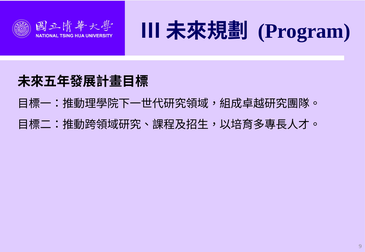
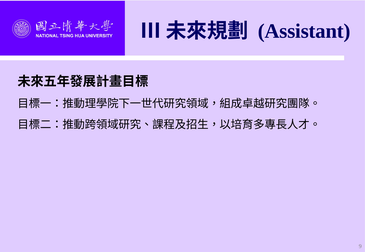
Program: Program -> Assistant
